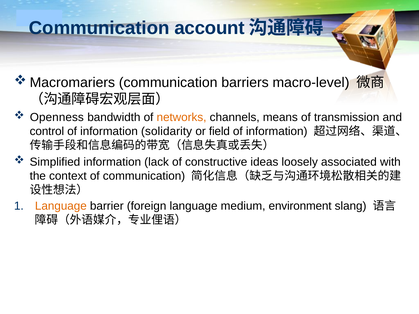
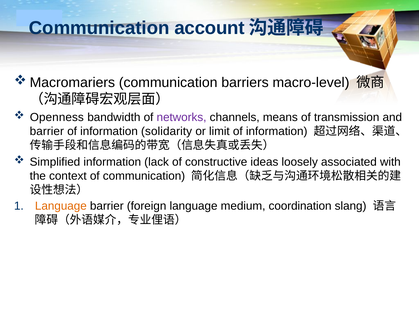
networks colour: orange -> purple
control at (47, 131): control -> barrier
field: field -> limit
environment: environment -> coordination
